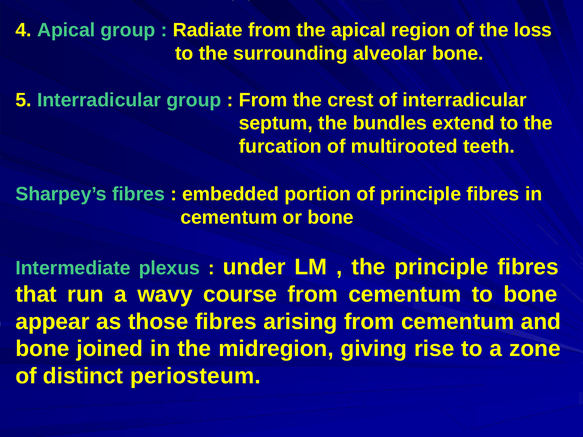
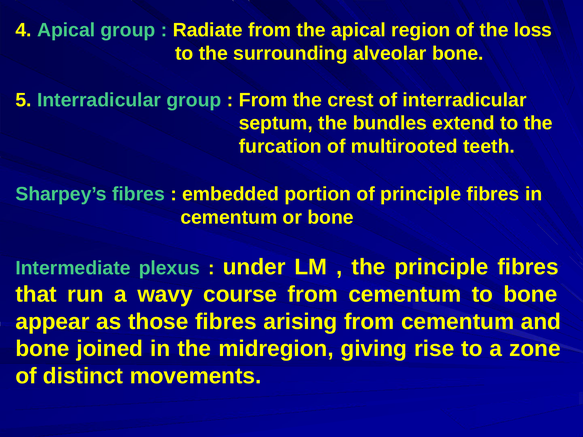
periosteum: periosteum -> movements
